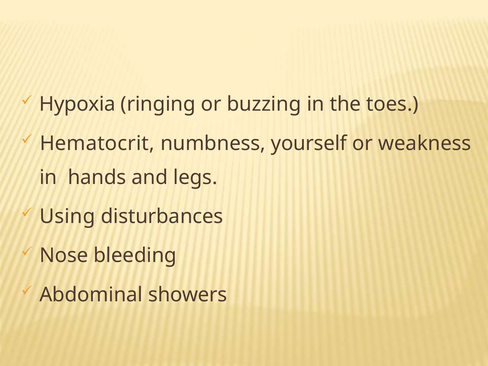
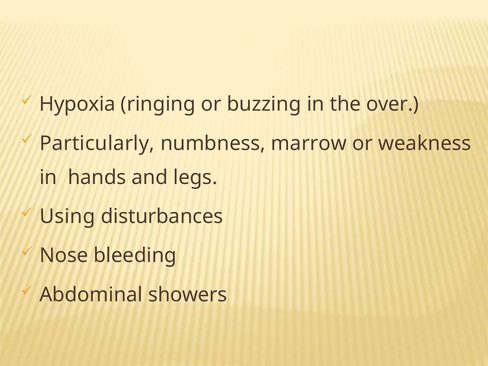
toes: toes -> over
Hematocrit: Hematocrit -> Particularly
yourself: yourself -> marrow
